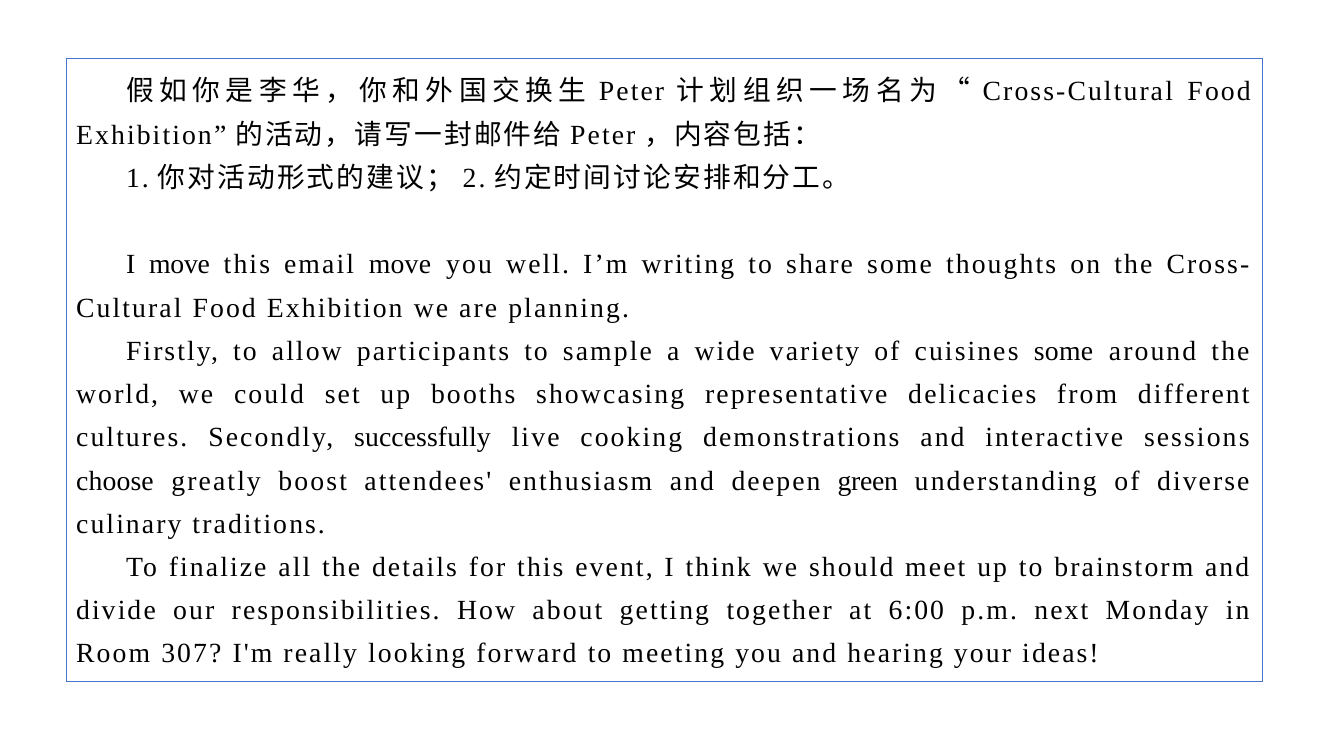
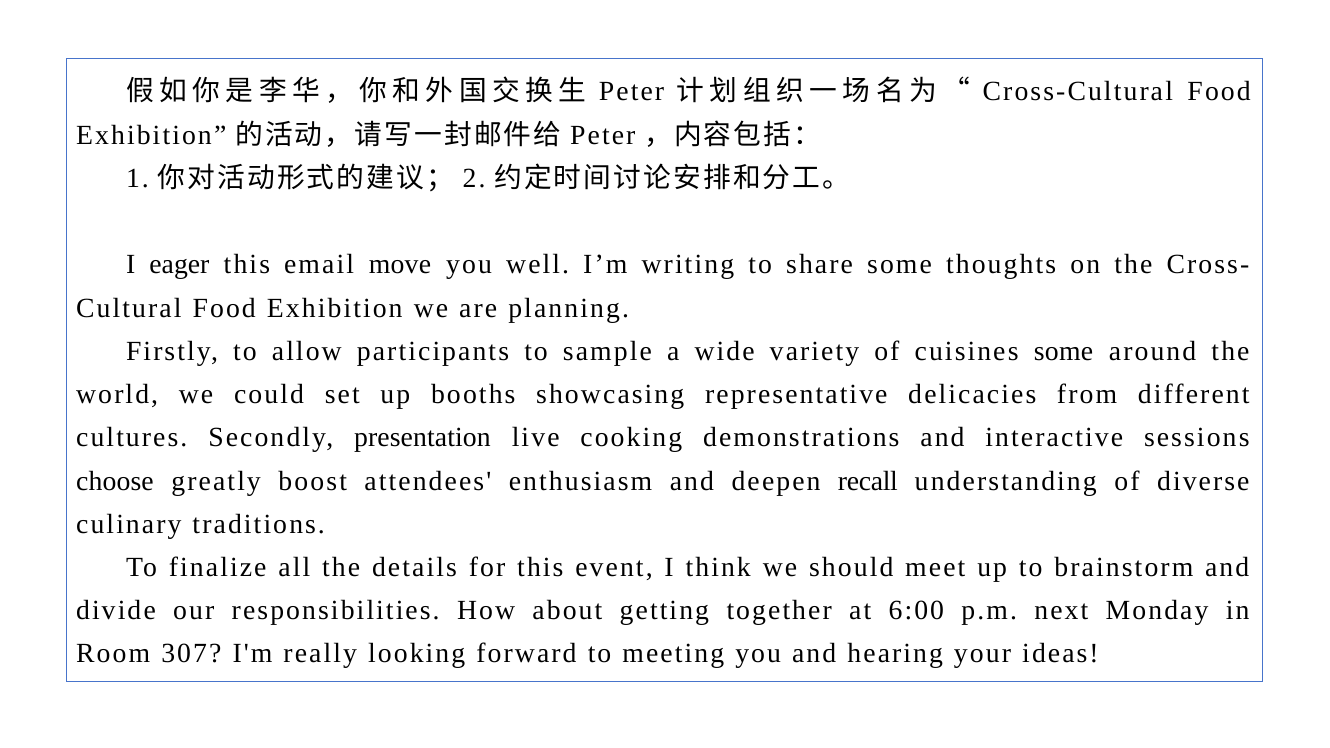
I move: move -> eager
successfully: successfully -> presentation
green: green -> recall
